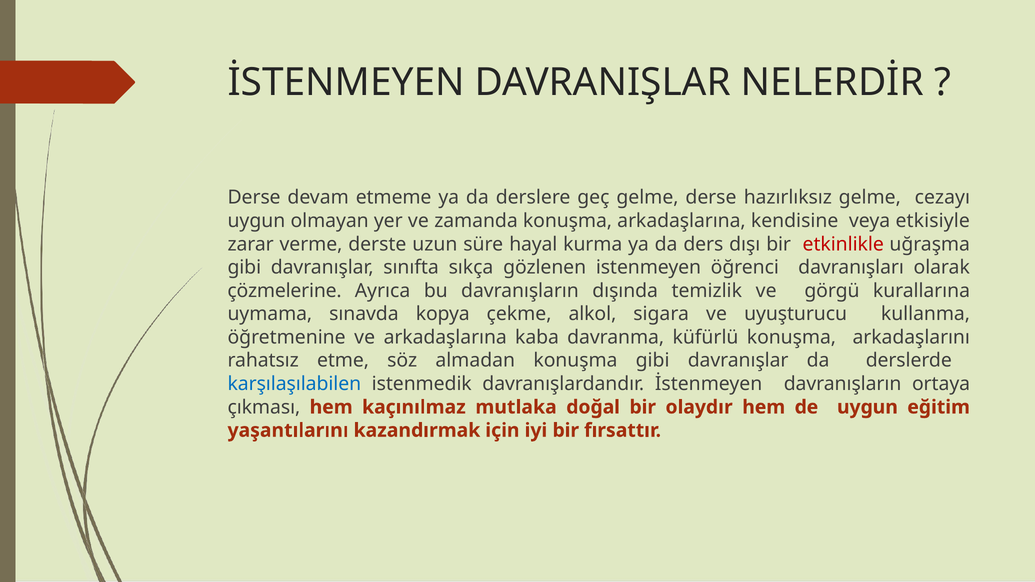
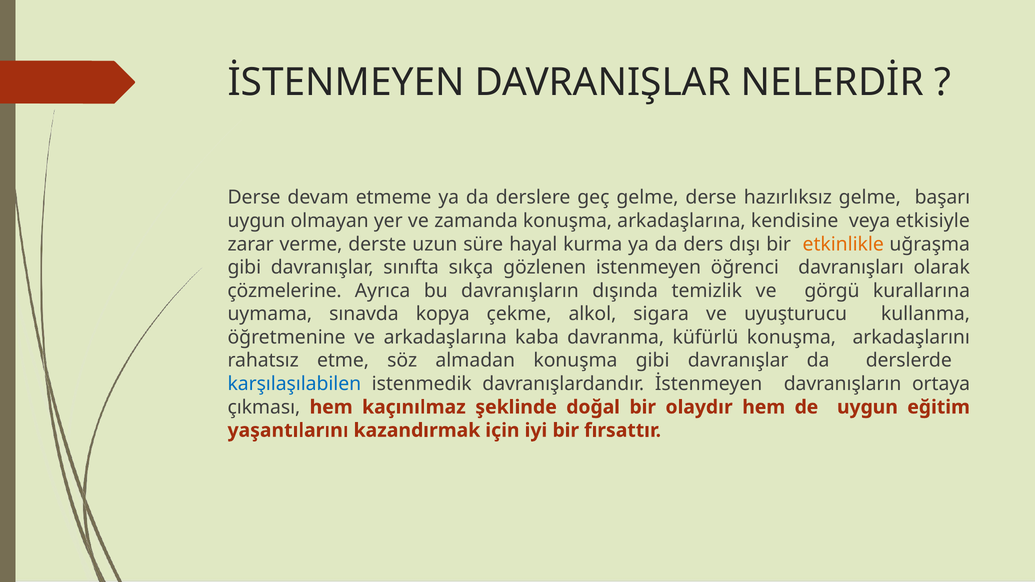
cezayı: cezayı -> başarı
etkinlikle colour: red -> orange
mutlaka: mutlaka -> şeklinde
